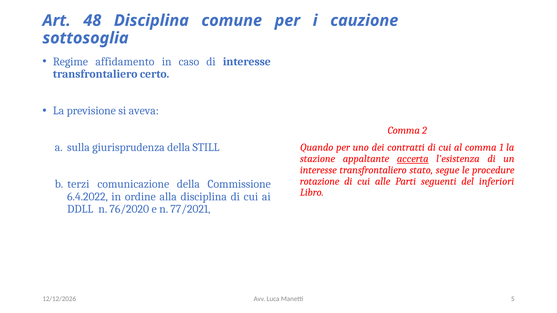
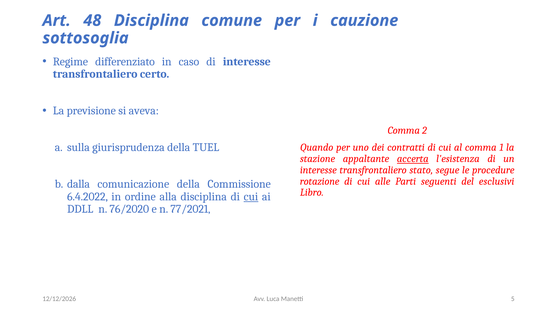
affidamento: affidamento -> differenziato
STILL: STILL -> TUEL
inferiori: inferiori -> esclusivi
terzi: terzi -> dalla
cui at (251, 197) underline: none -> present
